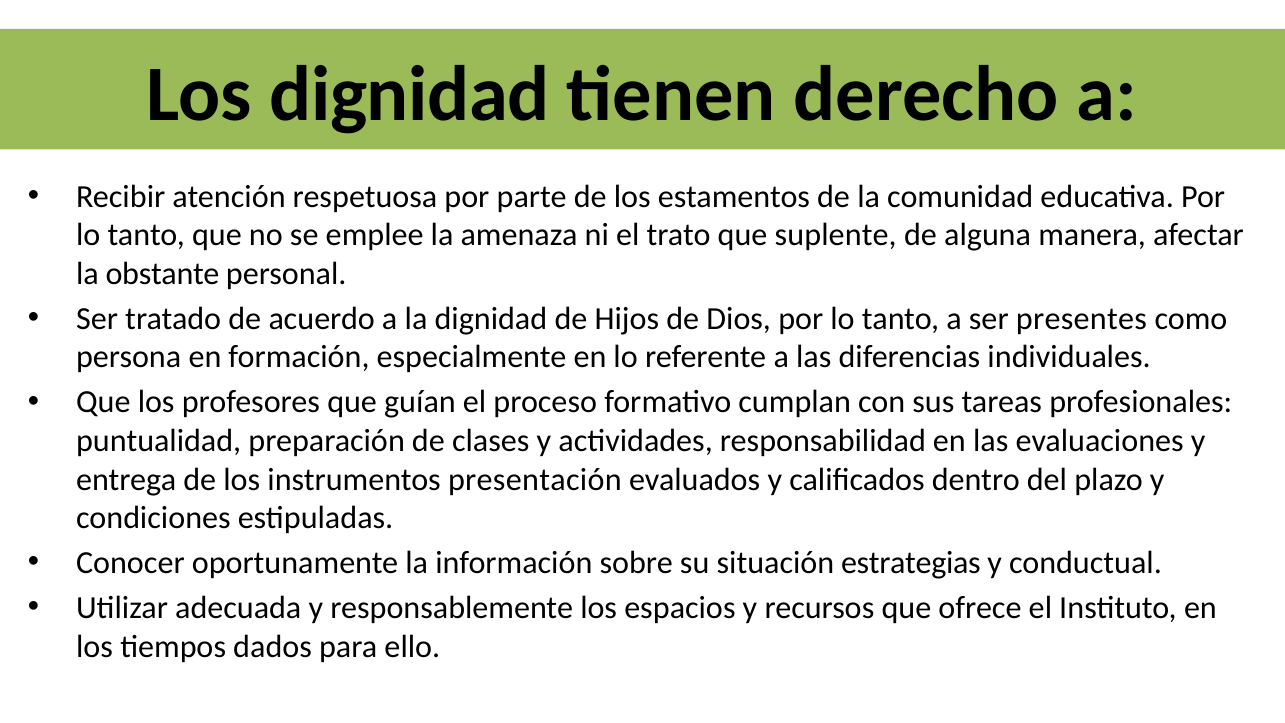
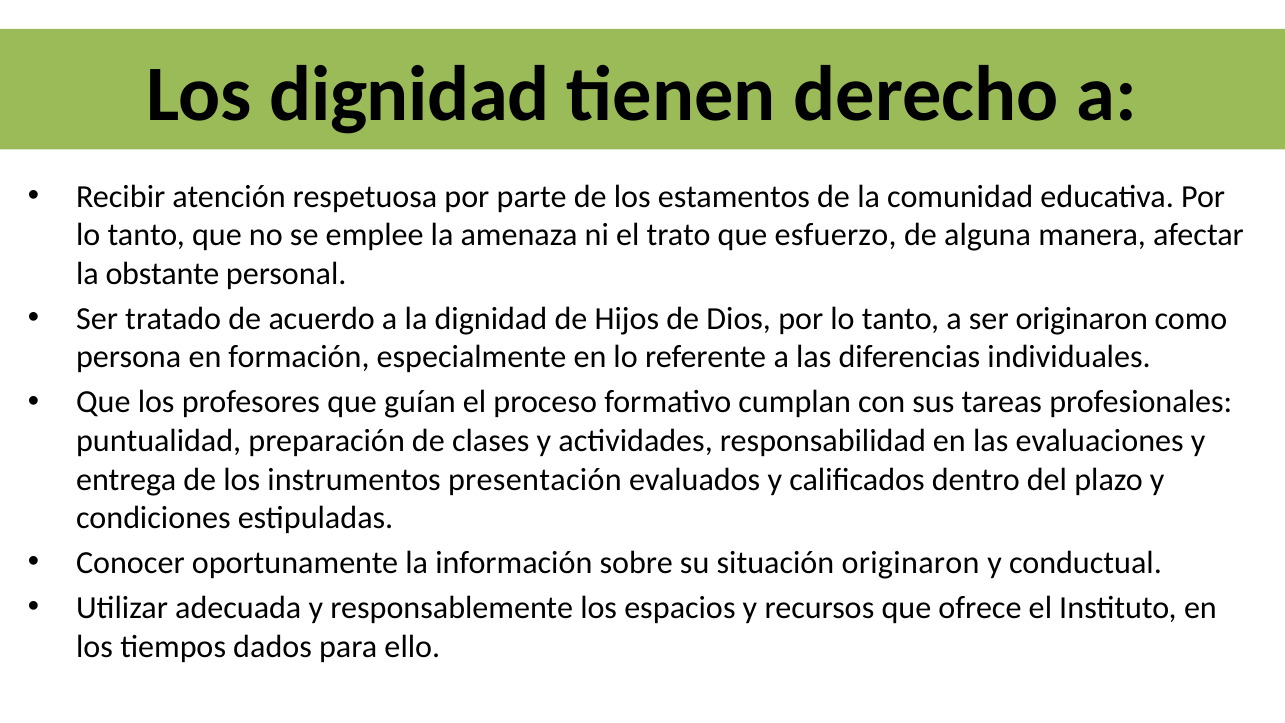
suplente: suplente -> esfuerzo
ser presentes: presentes -> originaron
situación estrategias: estrategias -> originaron
